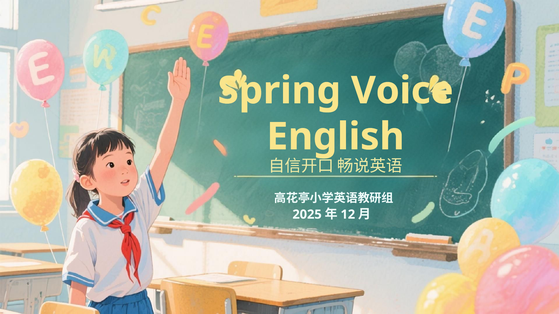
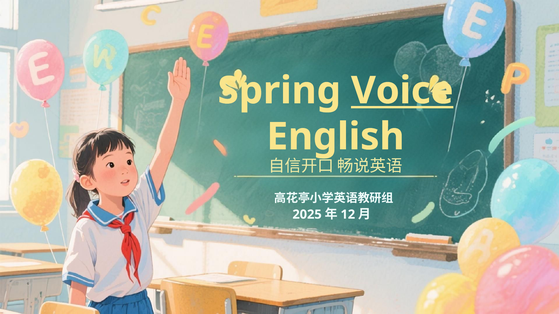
Voice underline: none -> present
